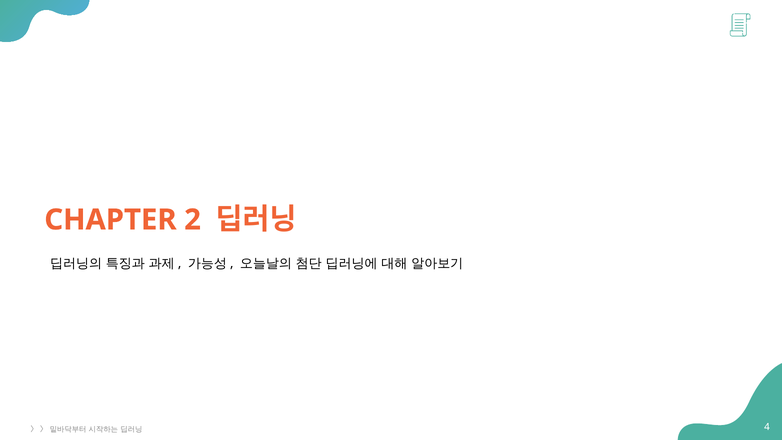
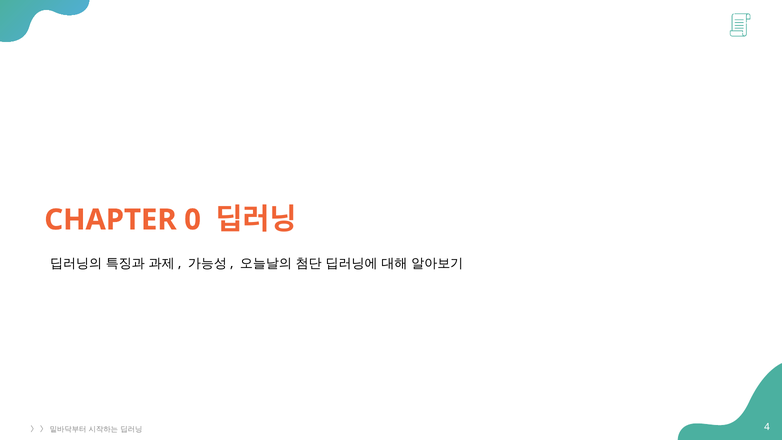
2: 2 -> 0
